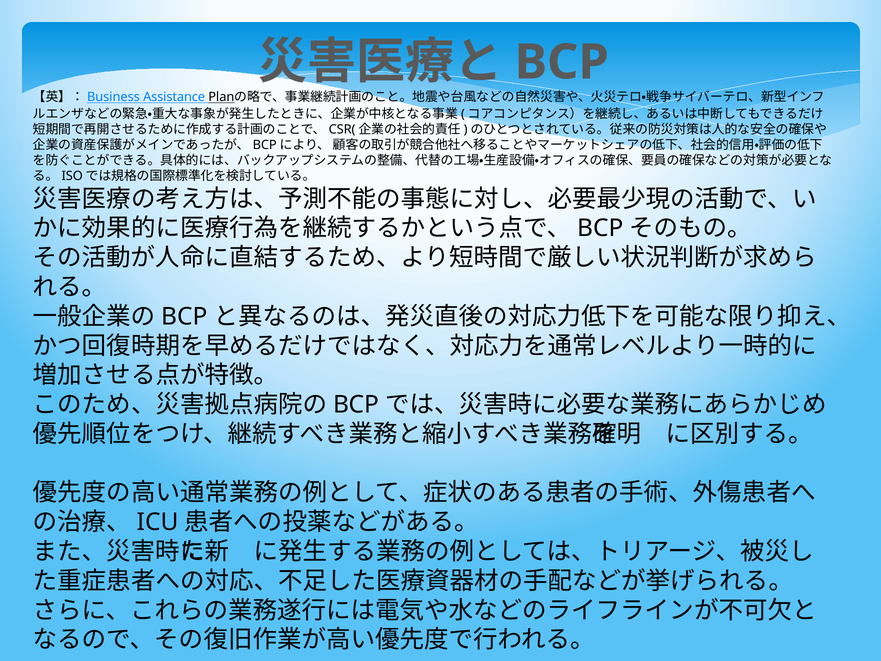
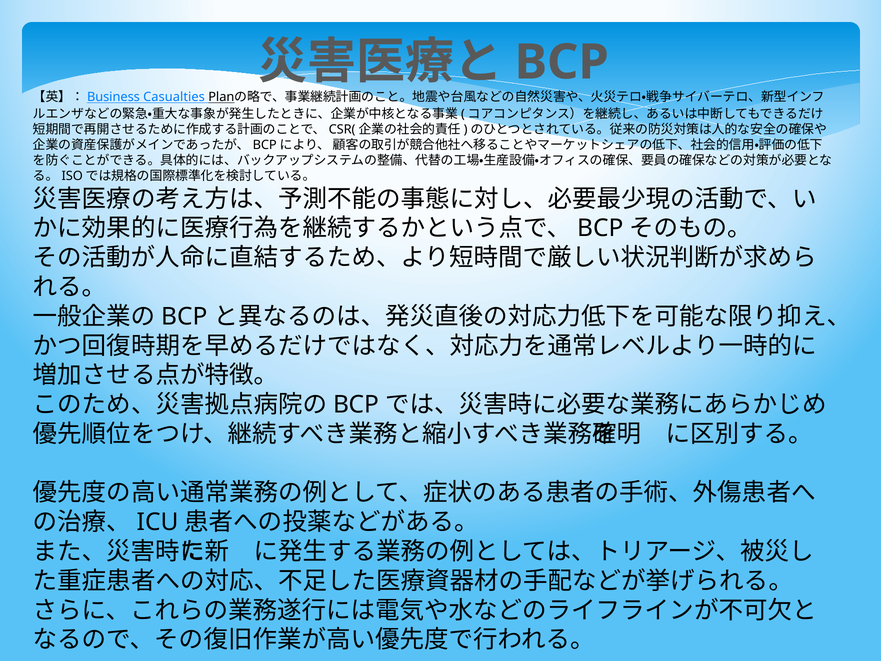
Assistance: Assistance -> Casualties
